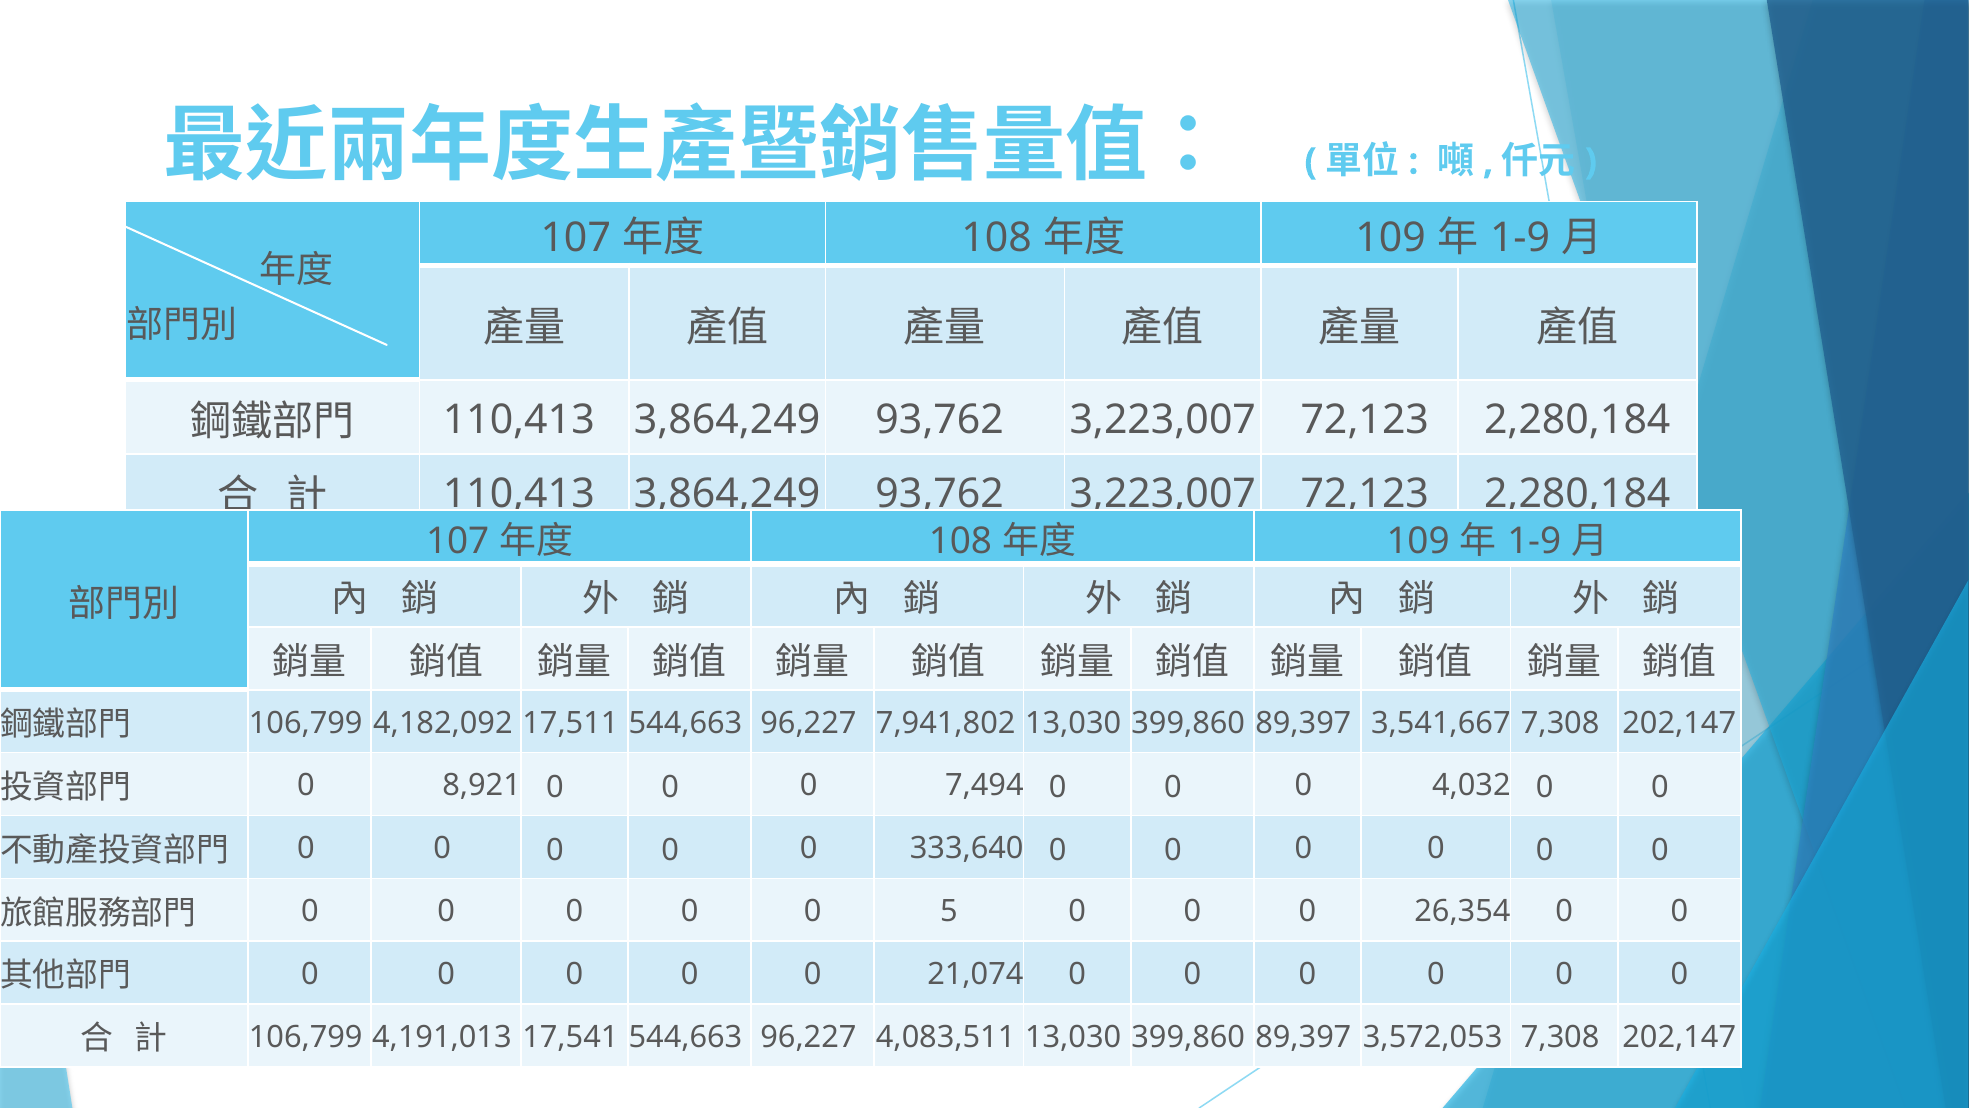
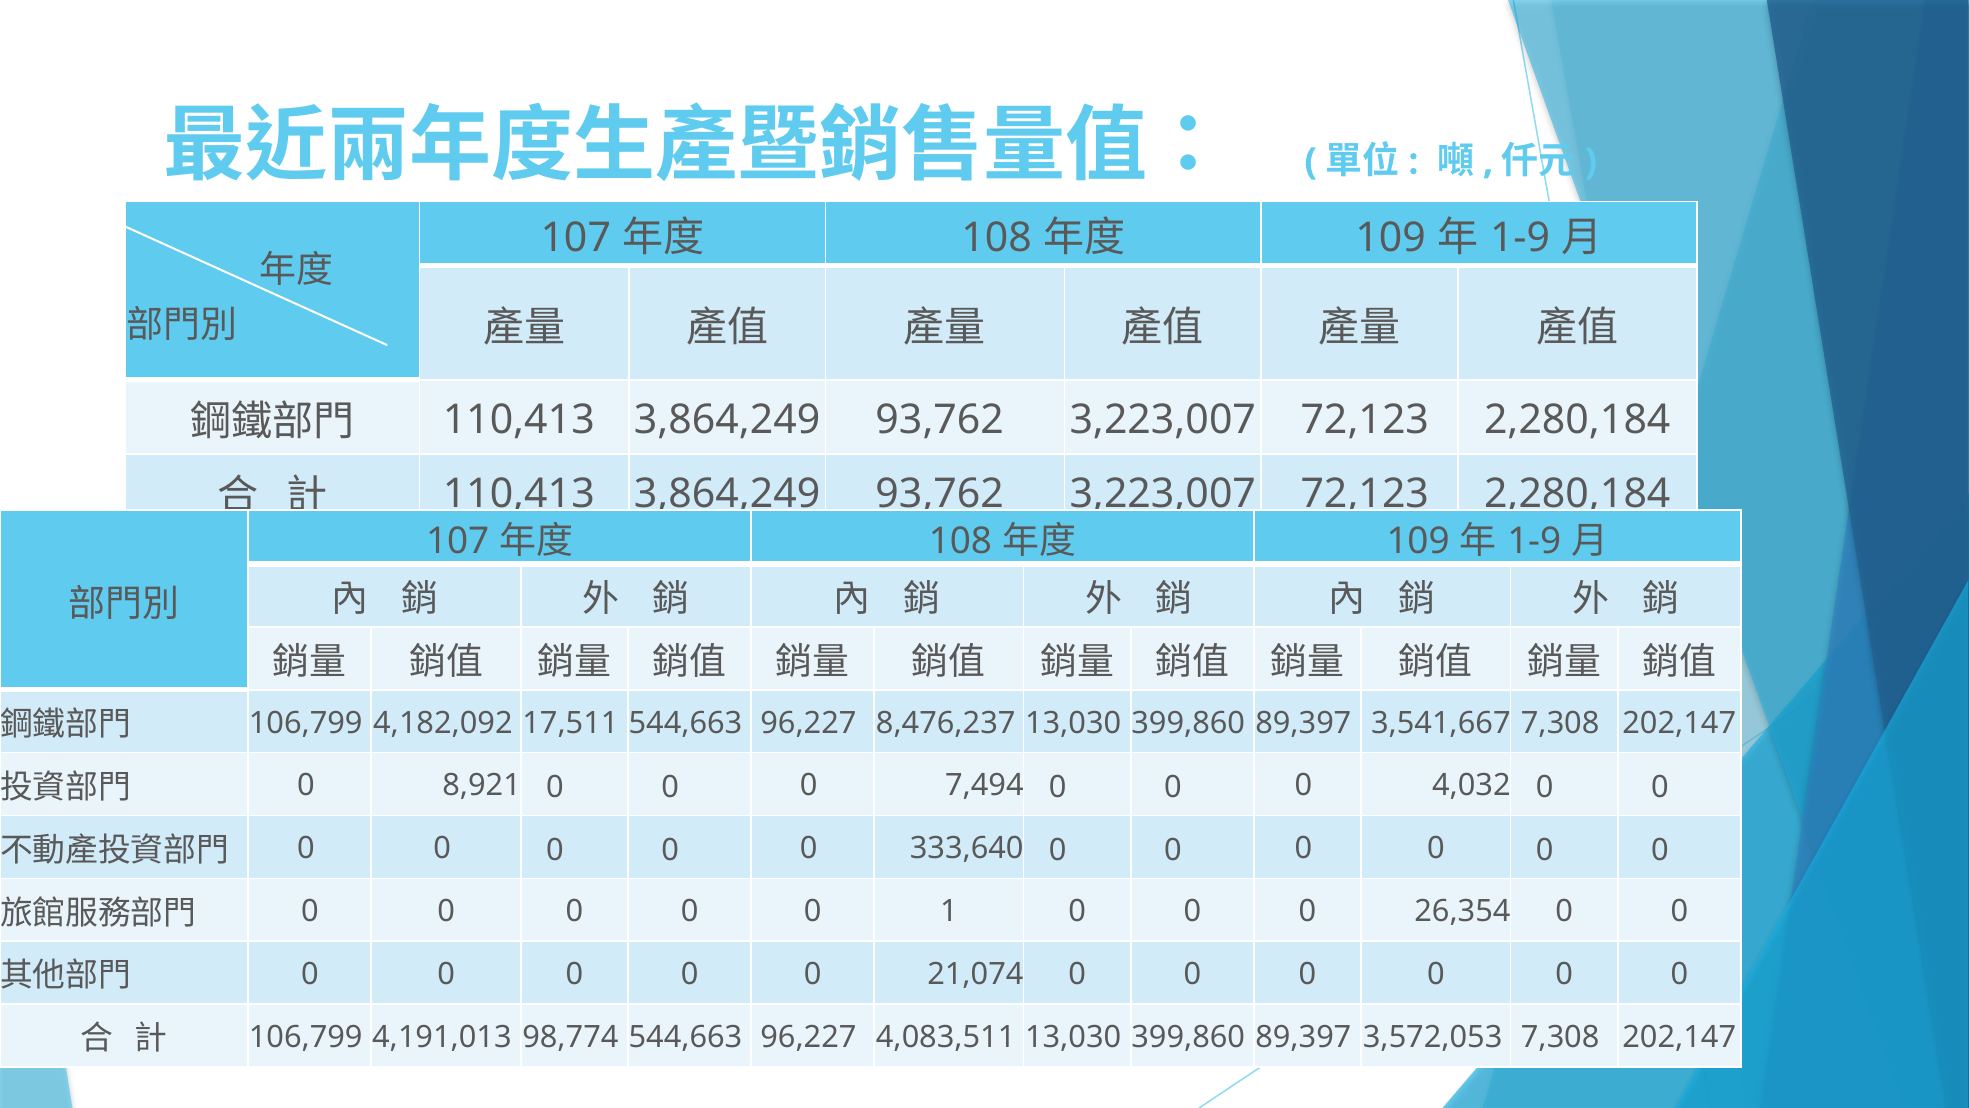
7,941,802: 7,941,802 -> 8,476,237
5: 5 -> 1
17,541: 17,541 -> 98,774
